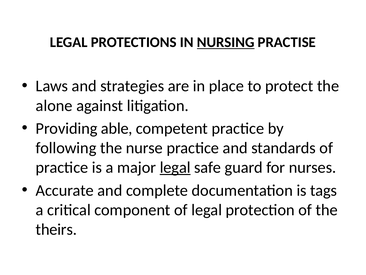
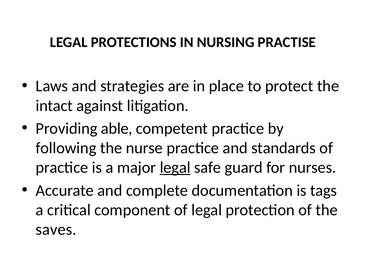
NURSING underline: present -> none
alone: alone -> intact
theirs: theirs -> saves
